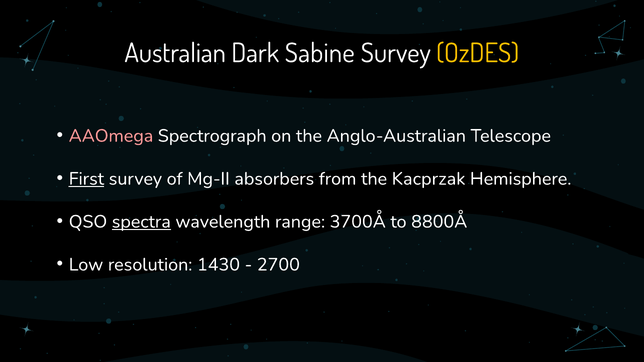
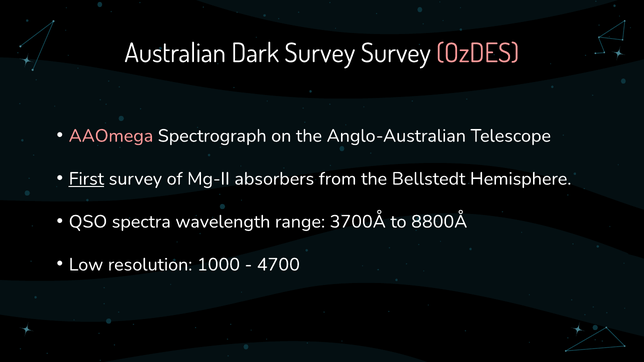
Dark Sabine: Sabine -> Survey
OzDES colour: yellow -> pink
Kacprzak: Kacprzak -> Bellstedt
spectra underline: present -> none
1430: 1430 -> 1000
2700: 2700 -> 4700
